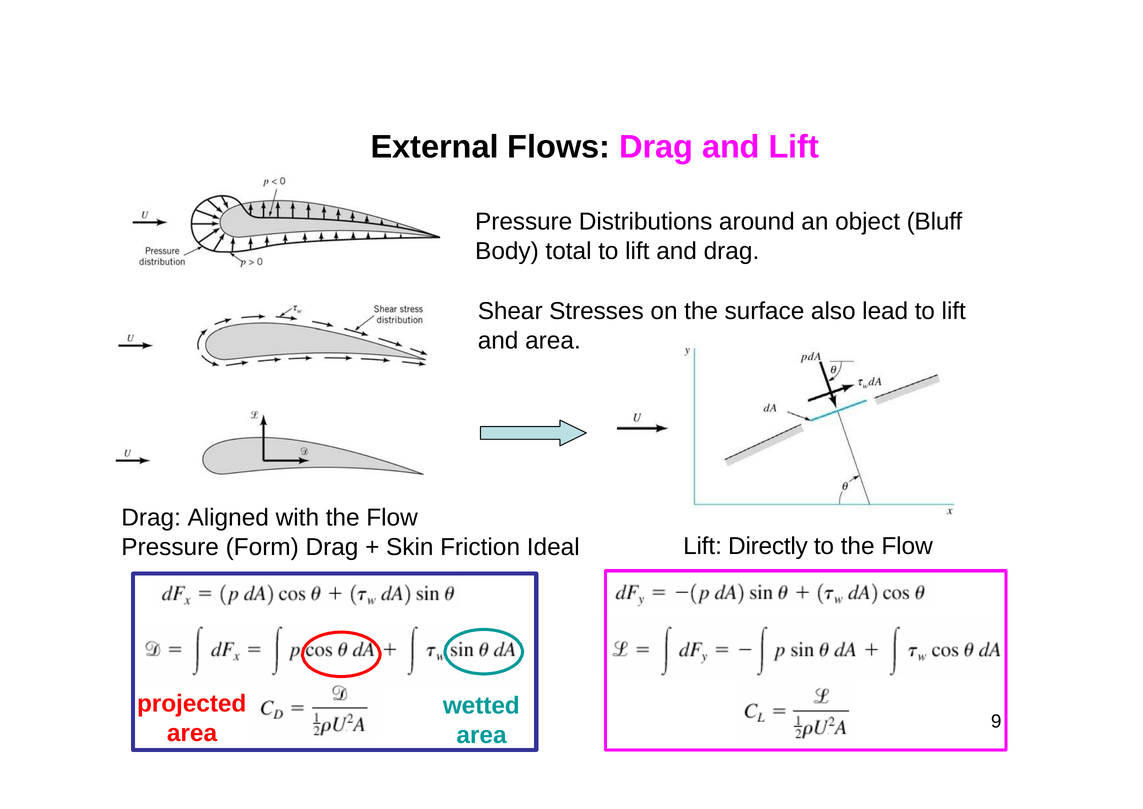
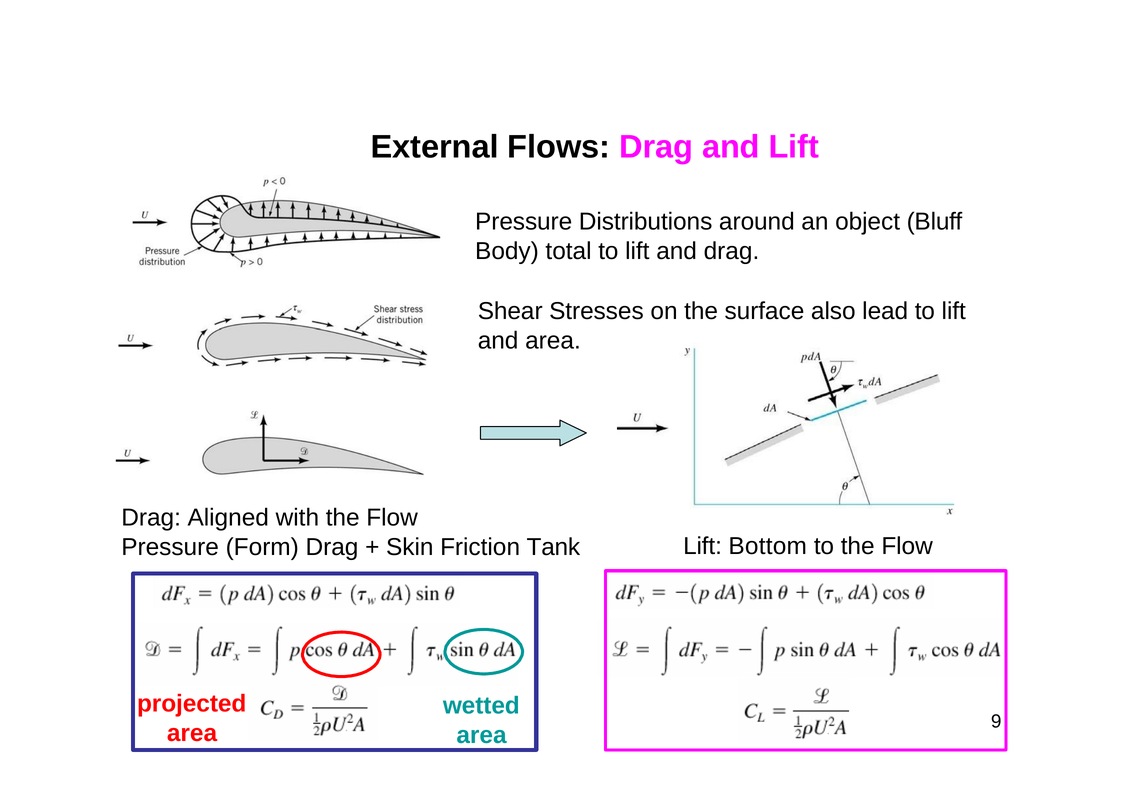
Ideal: Ideal -> Tank
Directly: Directly -> Bottom
